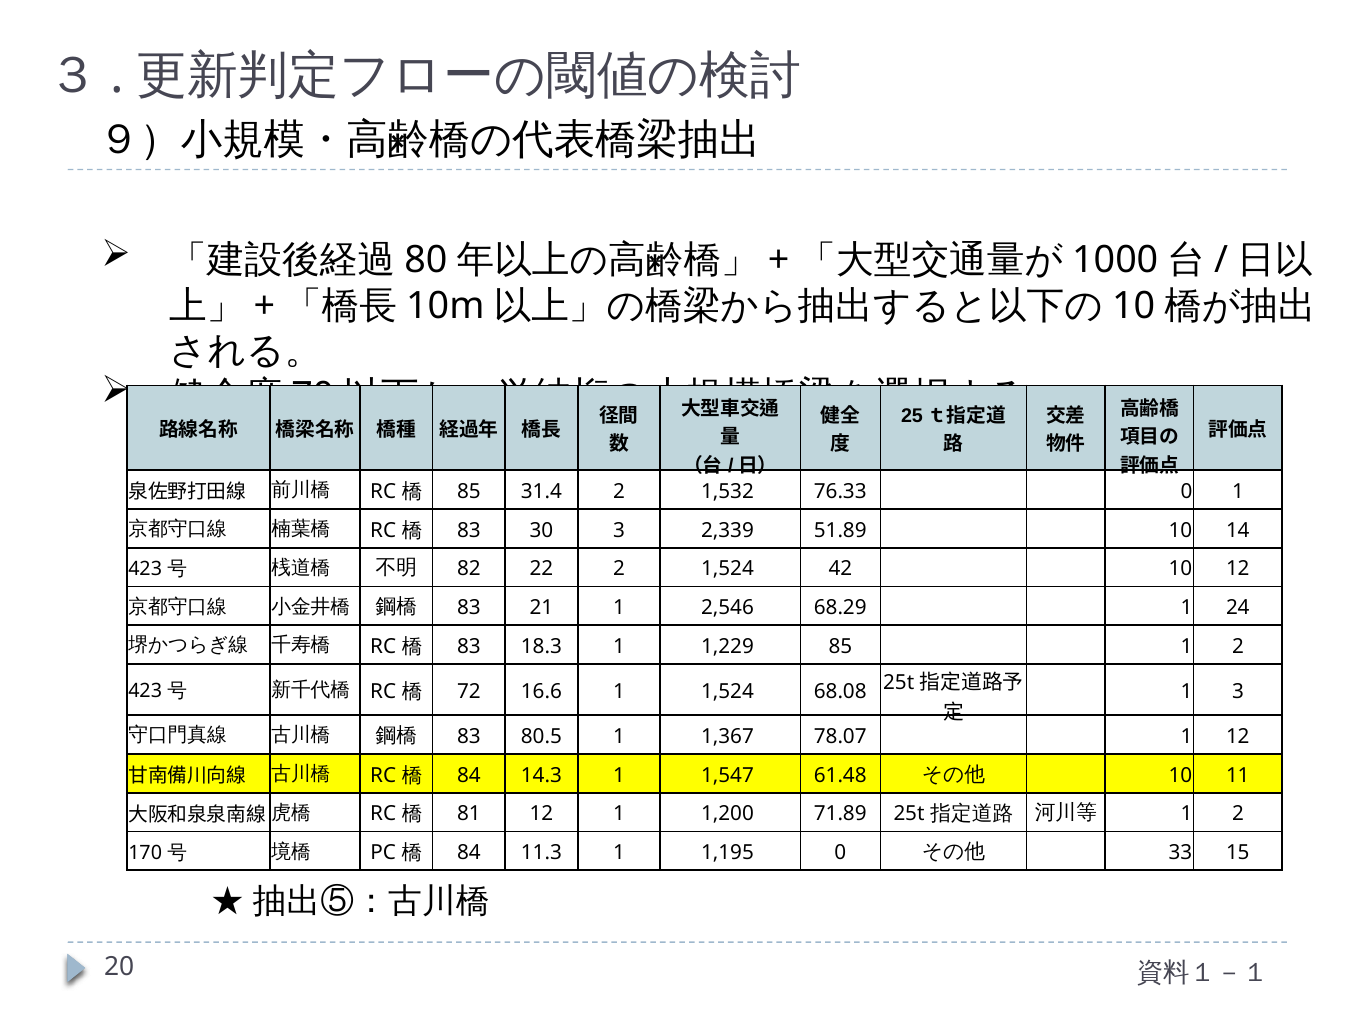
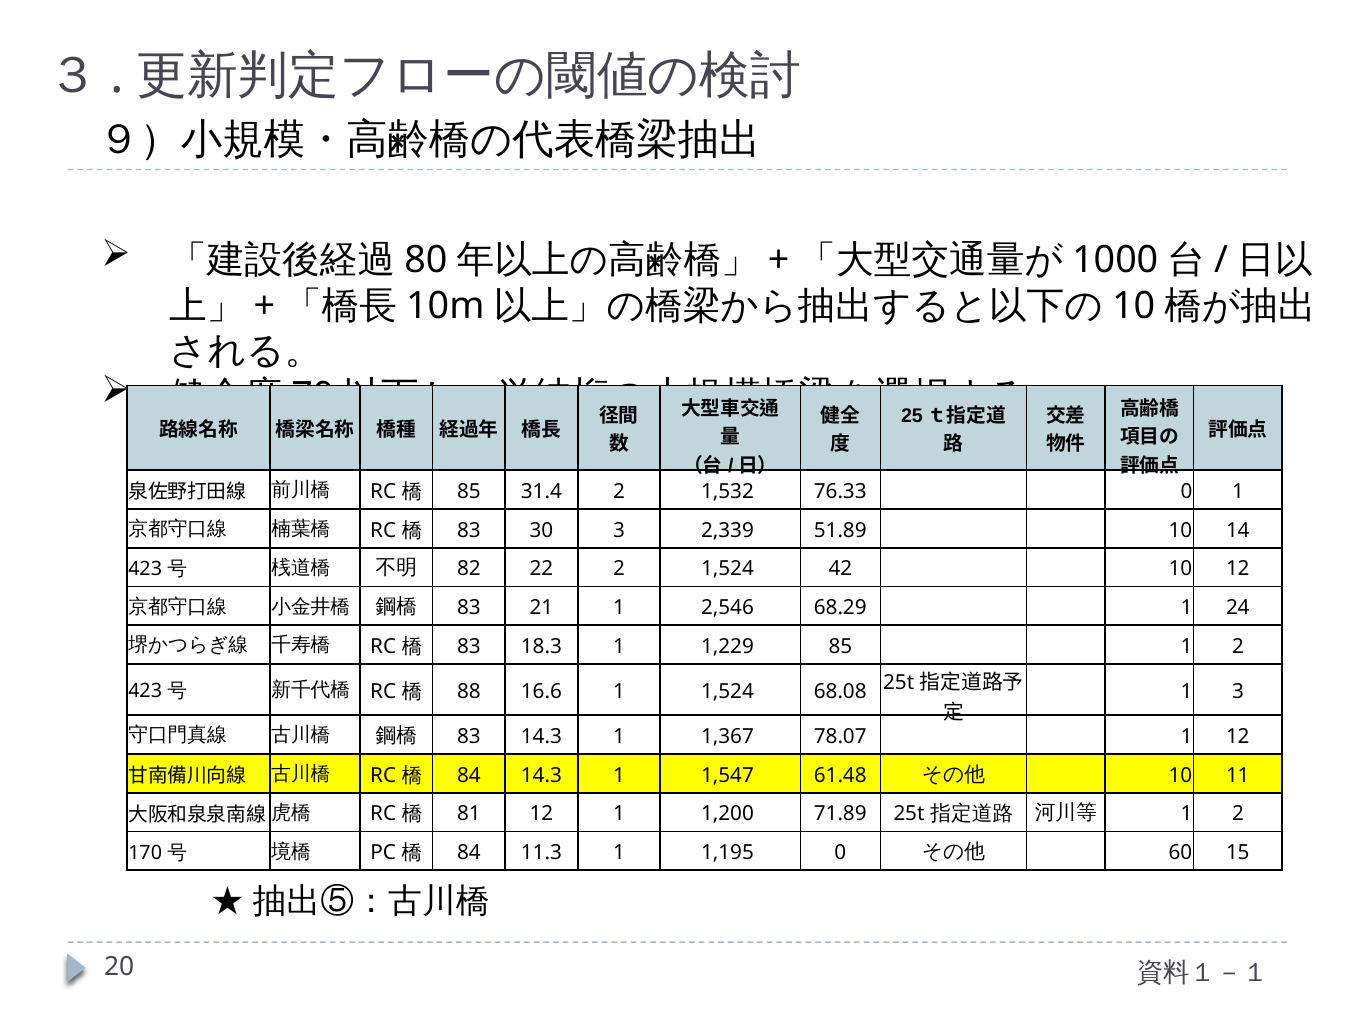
72: 72 -> 88
83 80.5: 80.5 -> 14.3
33: 33 -> 60
